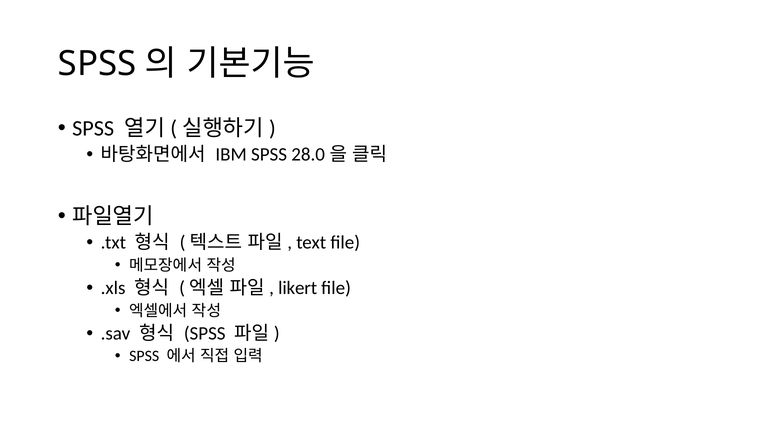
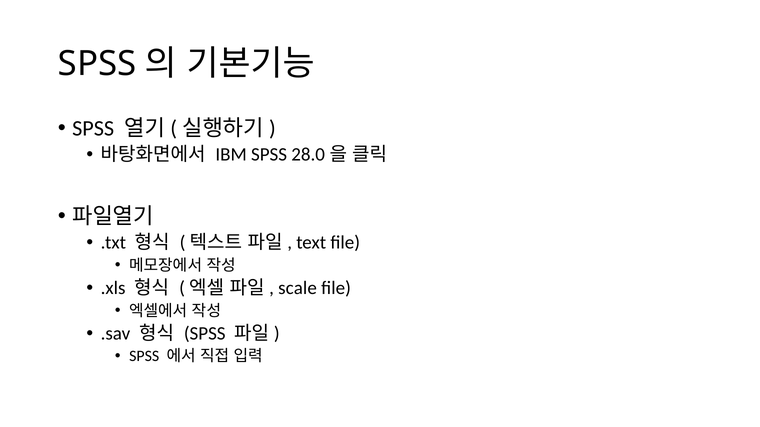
likert: likert -> scale
